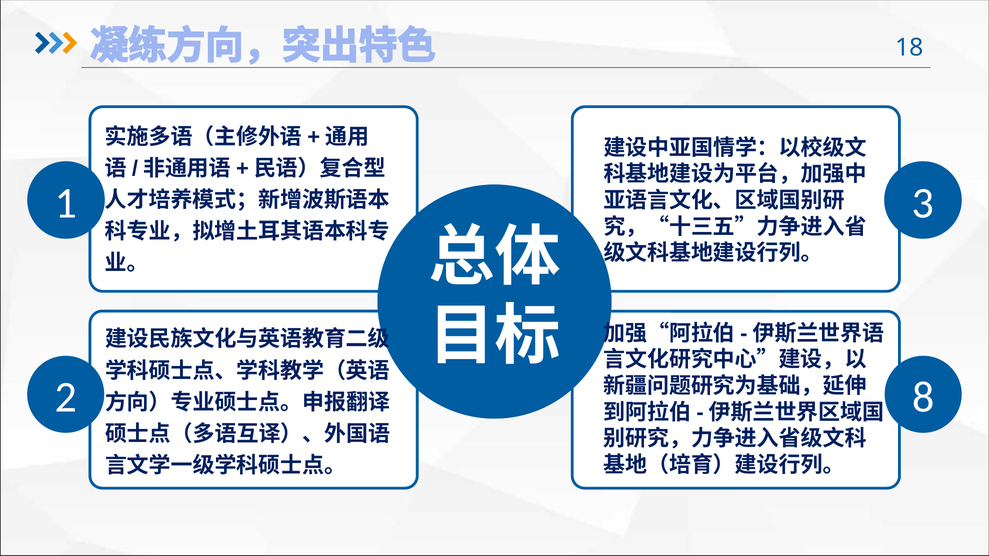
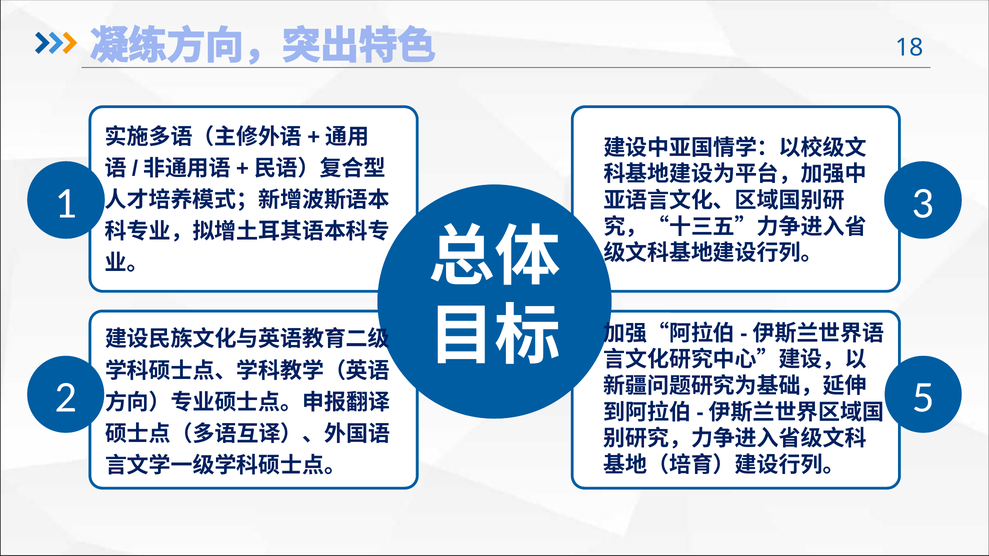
8: 8 -> 5
